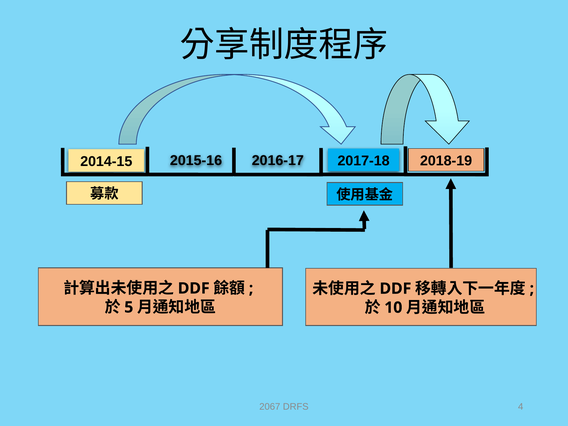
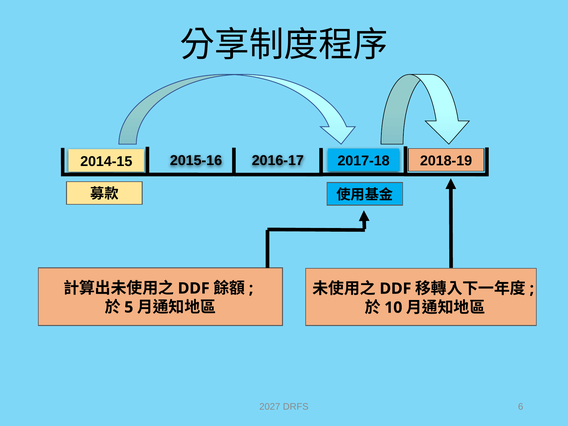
2067: 2067 -> 2027
4: 4 -> 6
